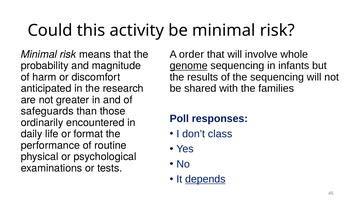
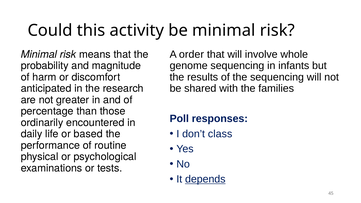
genome underline: present -> none
safeguards: safeguards -> percentage
format: format -> based
